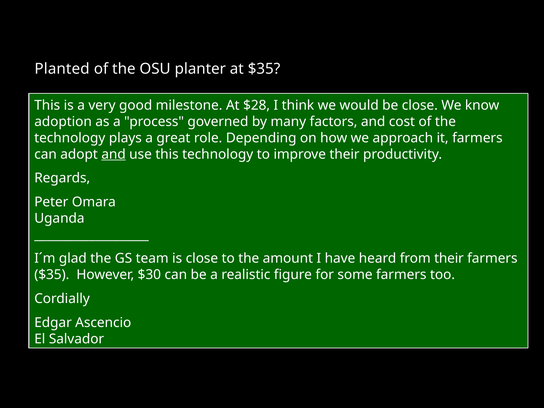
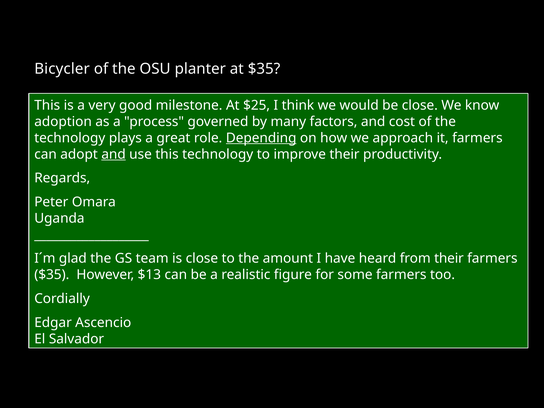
Planted: Planted -> Bicycler
$28: $28 -> $25
Depending underline: none -> present
$30: $30 -> $13
